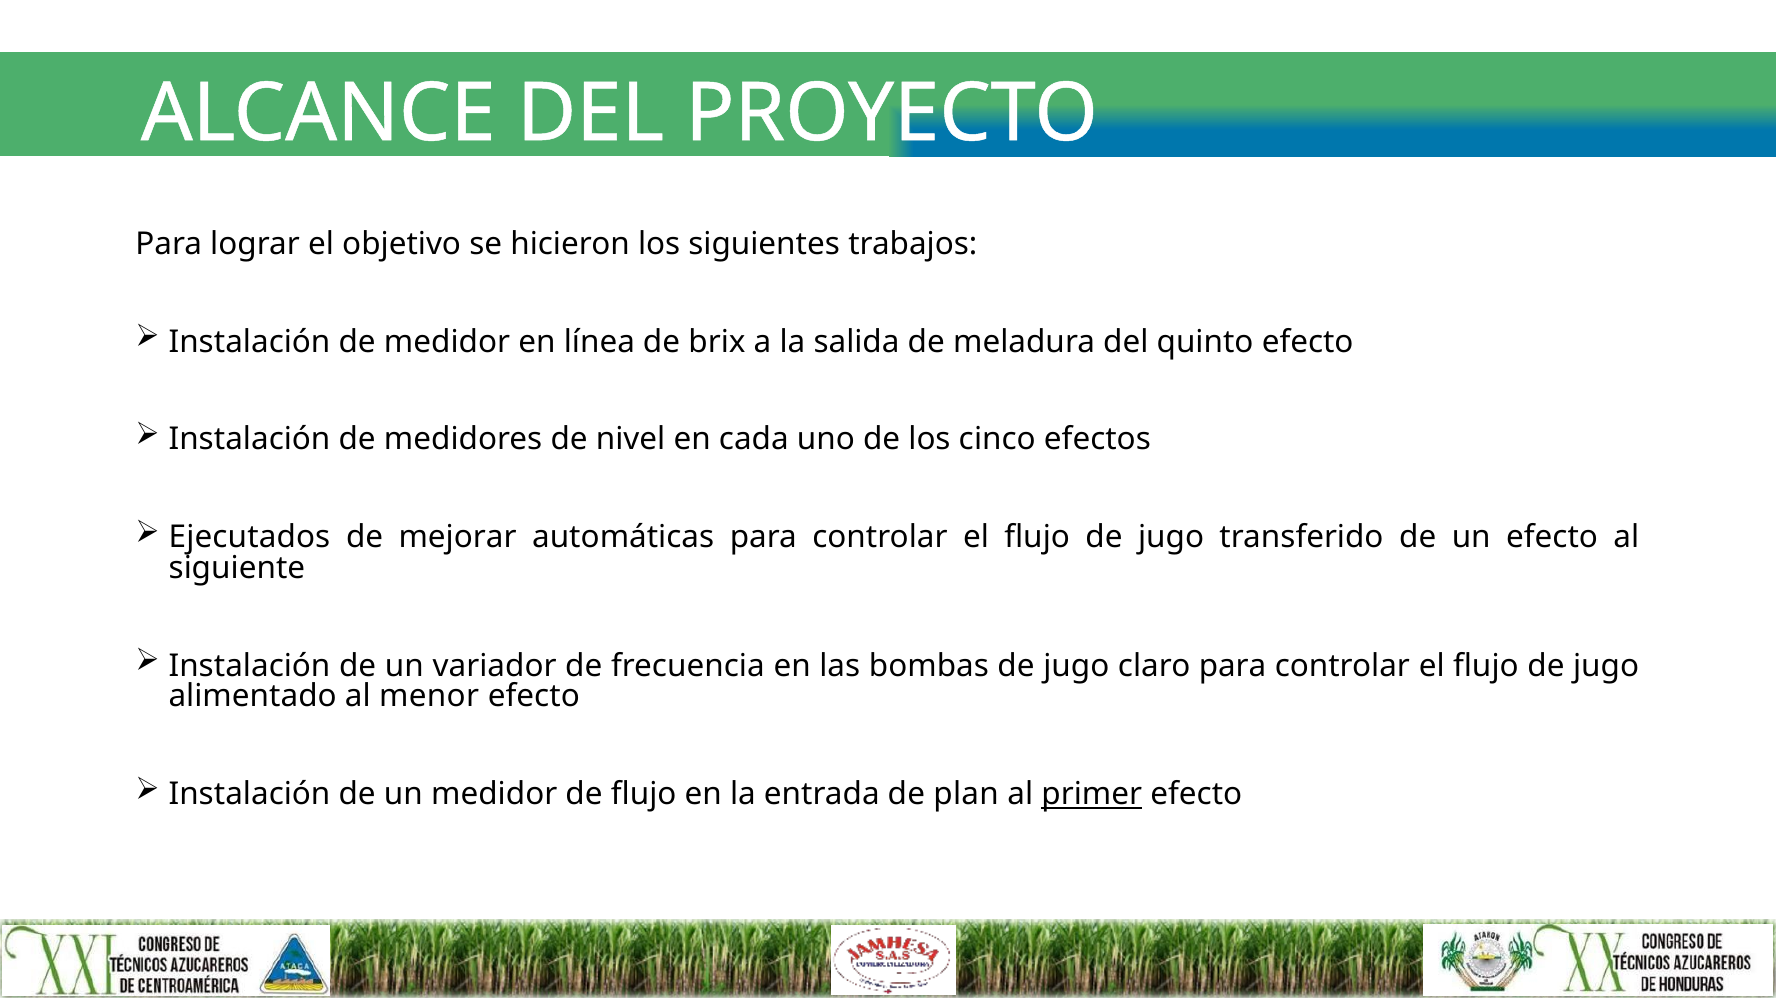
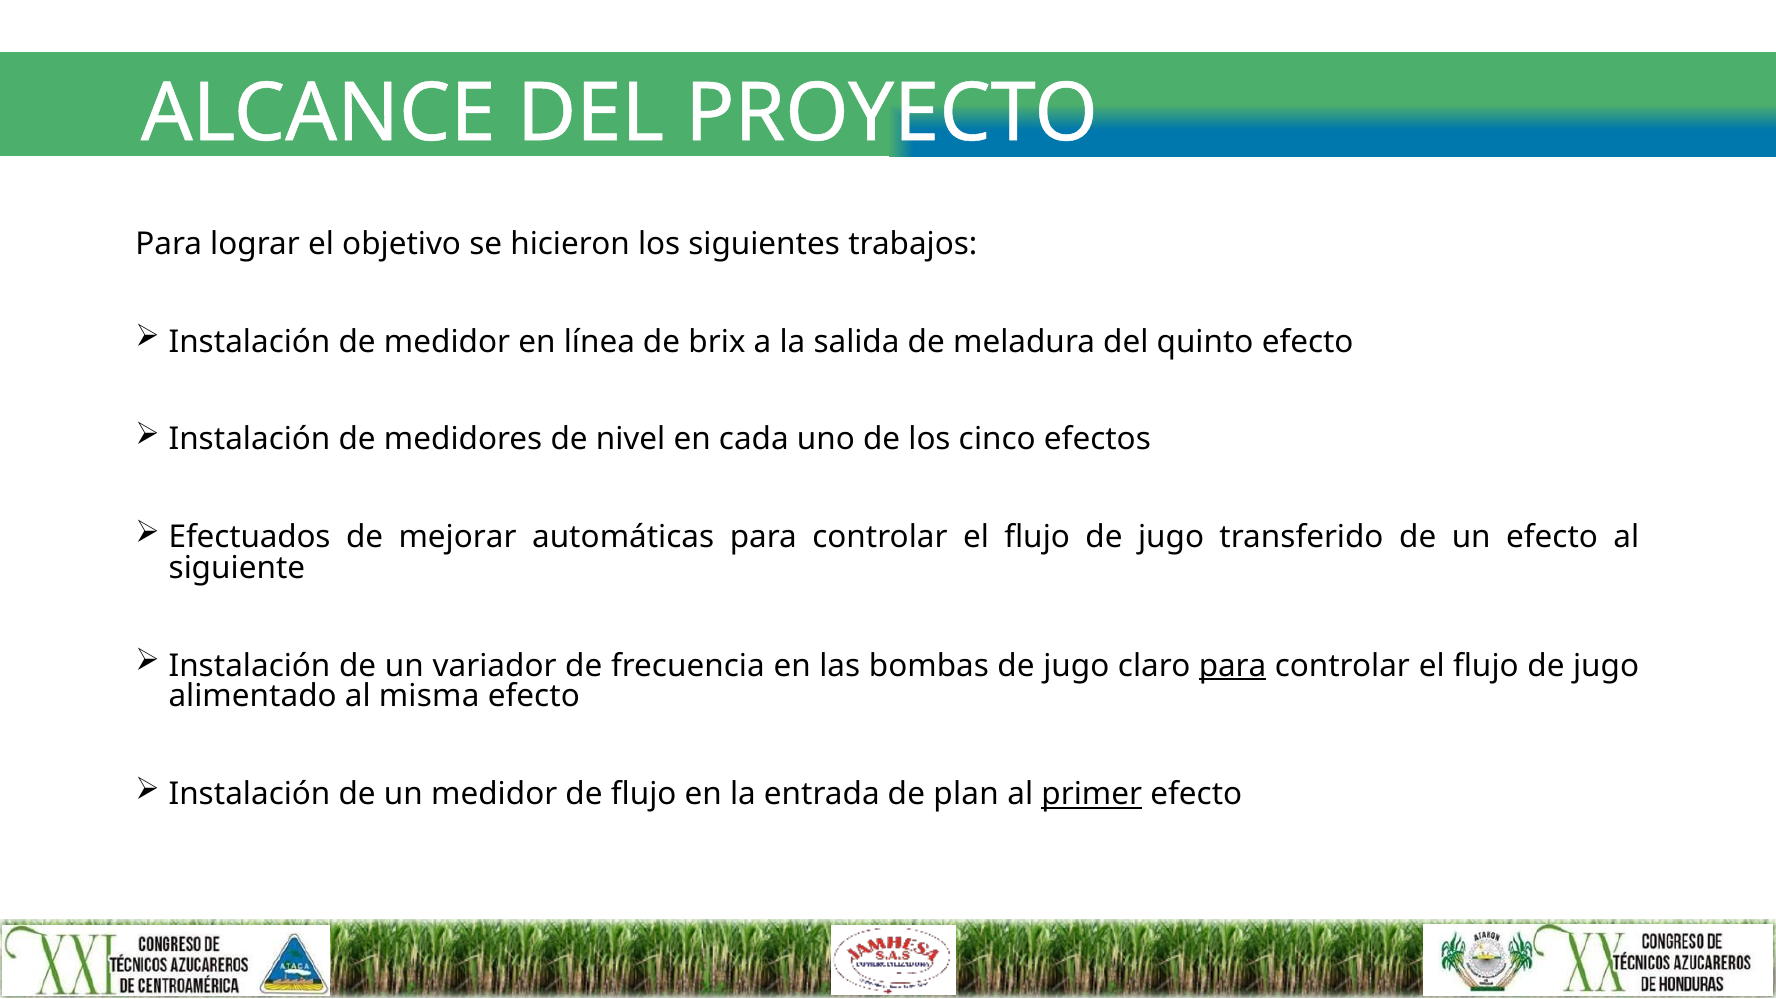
Ejecutados: Ejecutados -> Efectuados
para at (1233, 666) underline: none -> present
menor: menor -> misma
